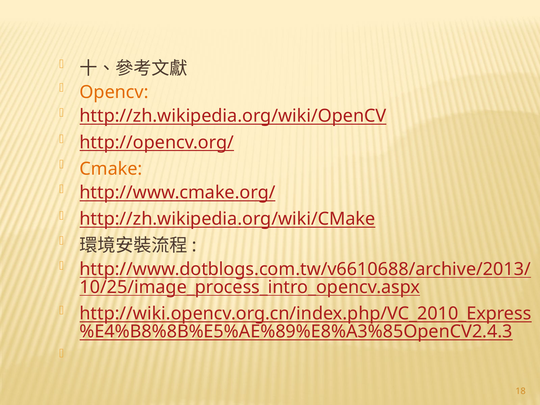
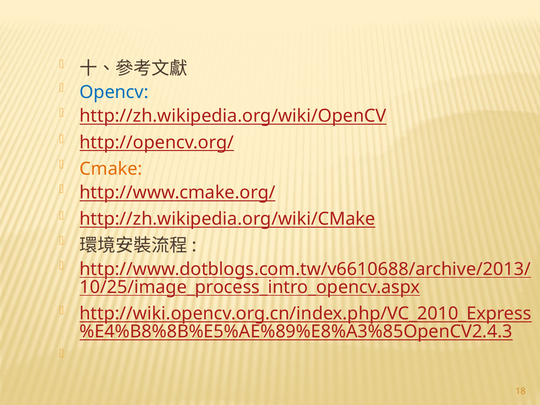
Opencv colour: orange -> blue
